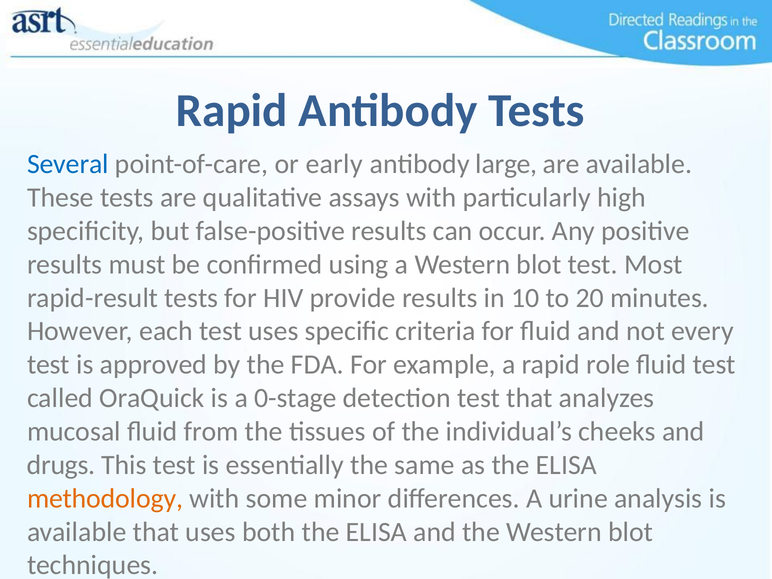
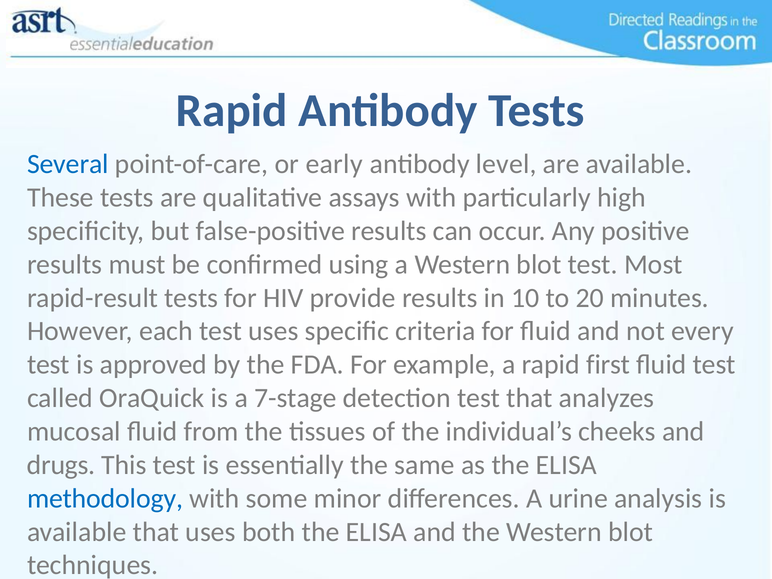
large: large -> level
role: role -> first
0-stage: 0-stage -> 7-stage
methodology colour: orange -> blue
